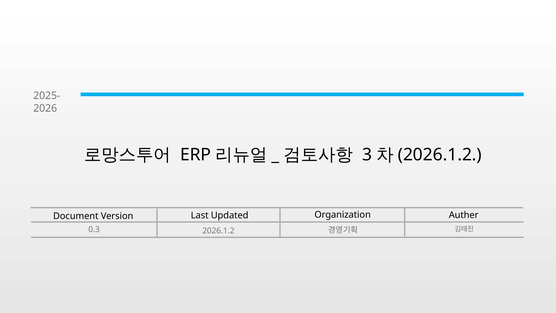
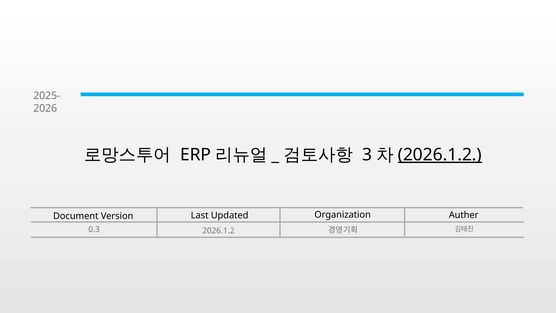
2026.1.2 at (440, 155) underline: none -> present
